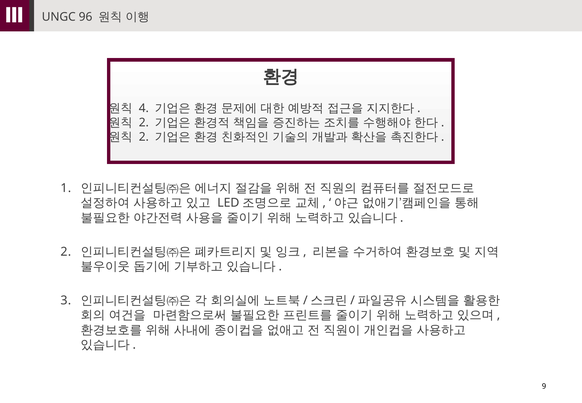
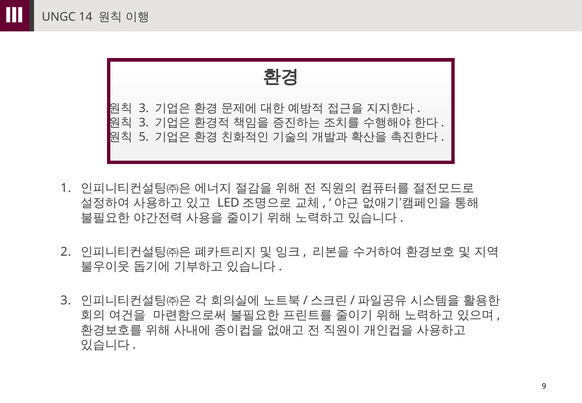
96: 96 -> 14
4 at (144, 108): 4 -> 3
2 at (144, 123): 2 -> 3
2 at (144, 137): 2 -> 5
